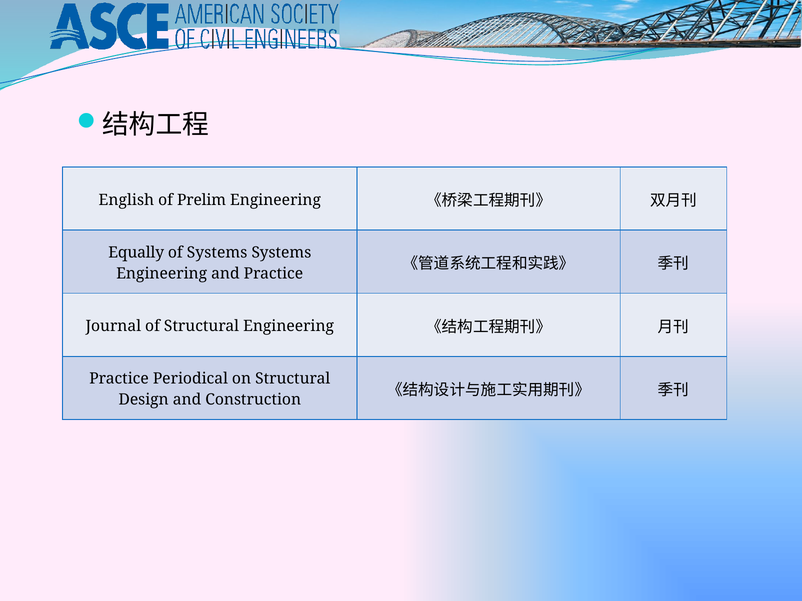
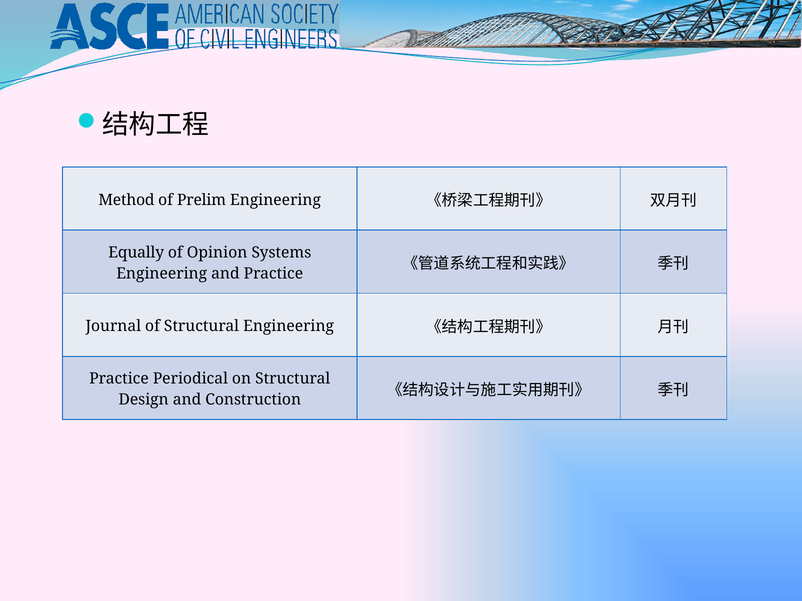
English: English -> Method
of Systems: Systems -> Opinion
